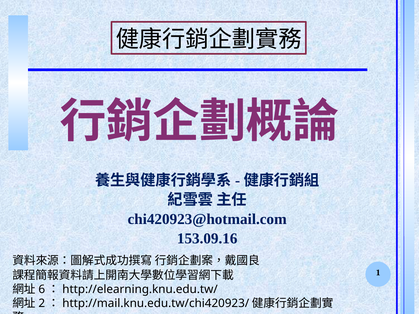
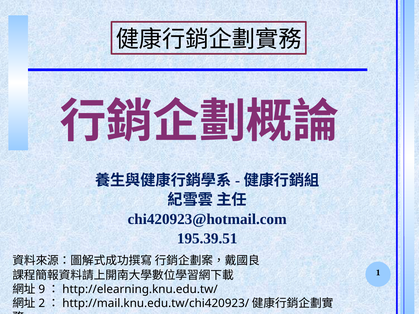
153.09.16: 153.09.16 -> 195.39.51
6: 6 -> 9
